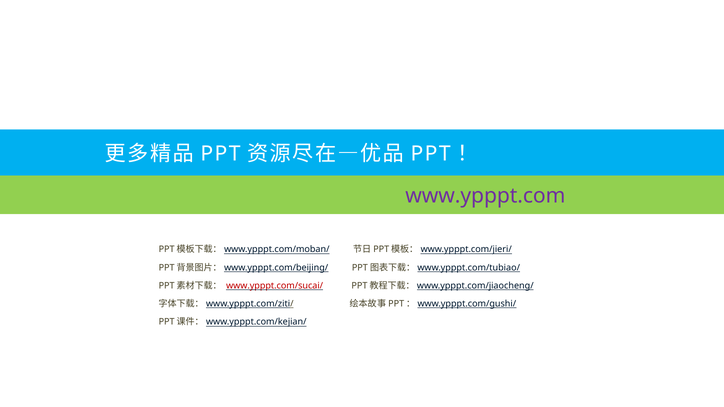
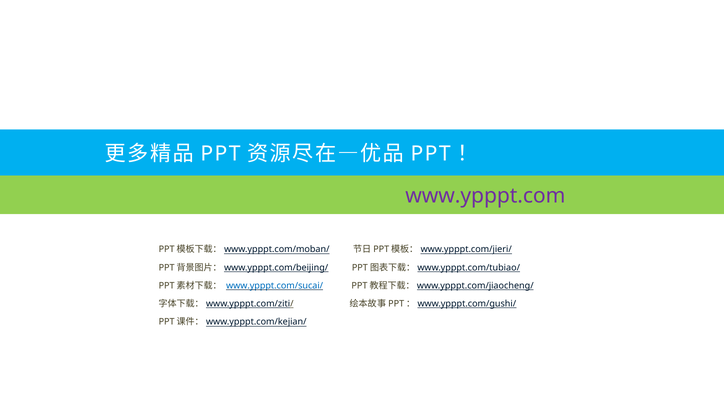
www.ypppt.com/sucai/ colour: red -> blue
